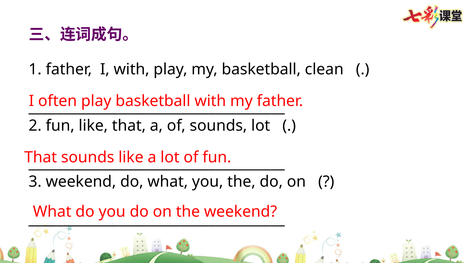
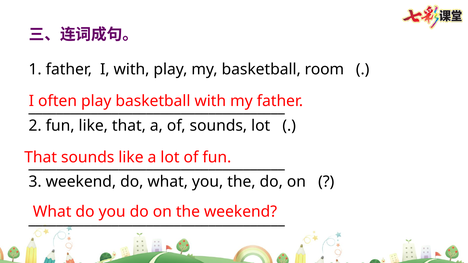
clean: clean -> room
